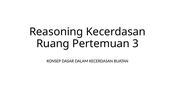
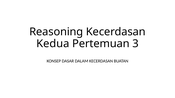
Ruang: Ruang -> Kedua
